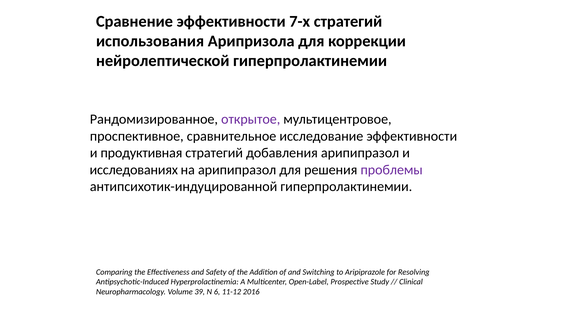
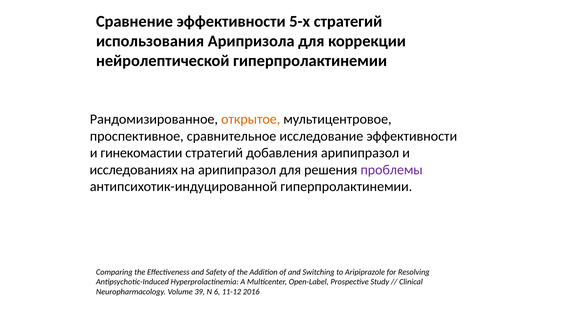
7-х: 7-х -> 5-х
открытое colour: purple -> orange
продуктивная: продуктивная -> гинекомастии
